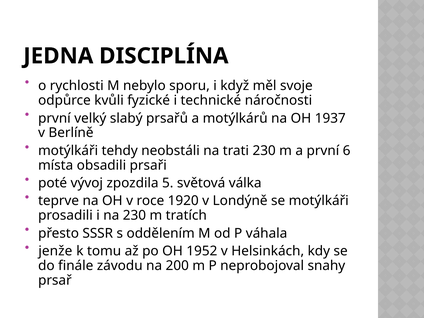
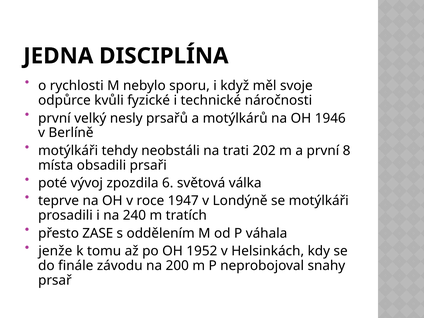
slabý: slabý -> nesly
1937: 1937 -> 1946
trati 230: 230 -> 202
6: 6 -> 8
5: 5 -> 6
1920: 1920 -> 1947
na 230: 230 -> 240
SSSR: SSSR -> ZASE
